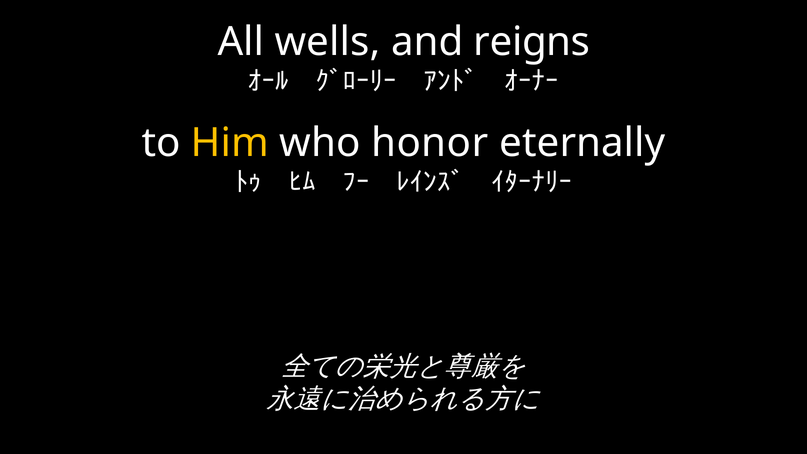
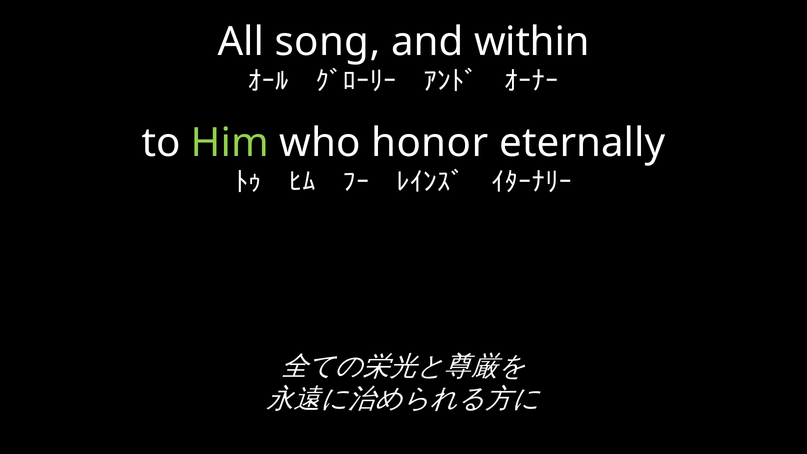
wells: wells -> song
reigns: reigns -> within
Him colour: yellow -> light green
